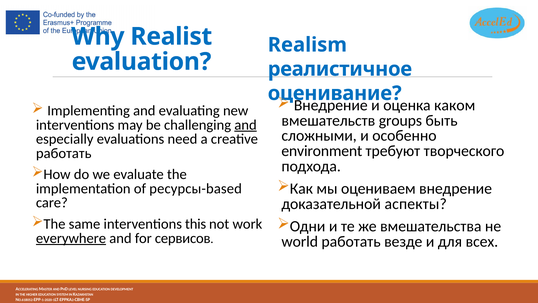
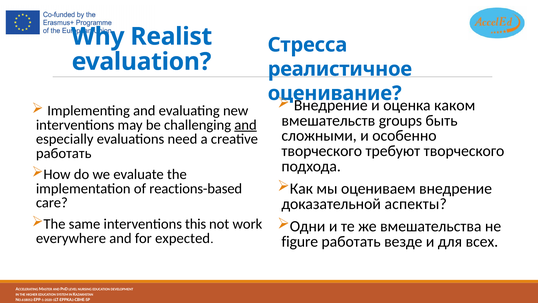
Realism: Realism -> Стресса
environment at (322, 151): environment -> творческого
ресурсы-based: ресурсы-based -> reactions-based
everywhere underline: present -> none
сервисов: сервисов -> expected
world: world -> figure
